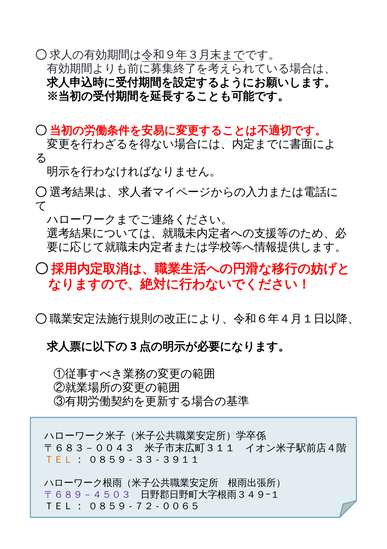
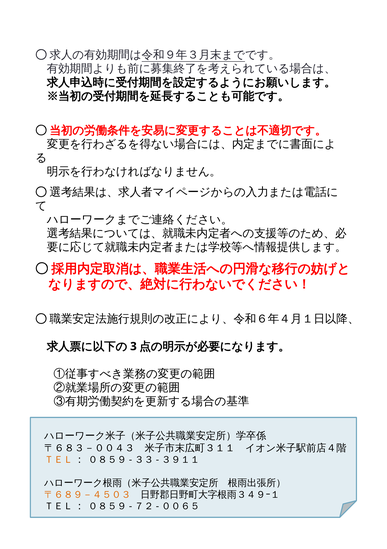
〒６８９－４５０３ colour: purple -> orange
